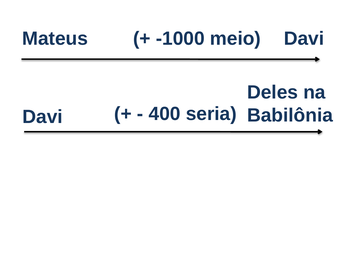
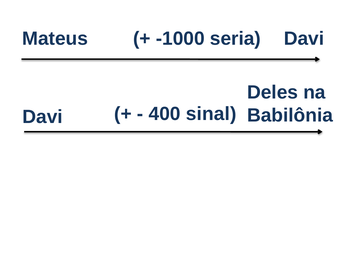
meio: meio -> seria
seria: seria -> sinal
